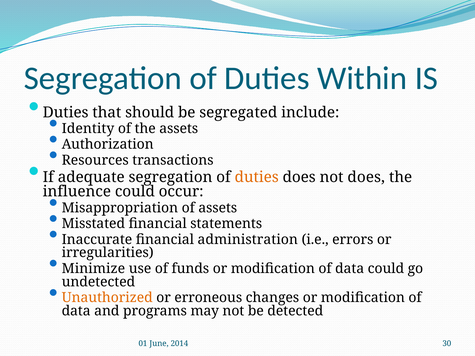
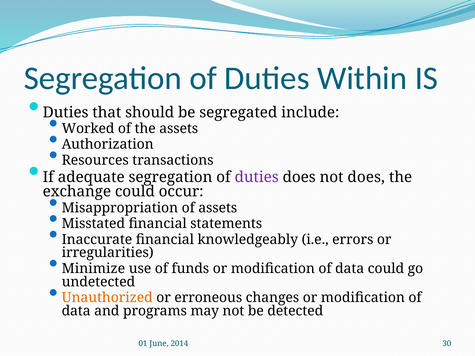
Identity: Identity -> Worked
duties at (257, 177) colour: orange -> purple
influence: influence -> exchange
administration: administration -> knowledgeably
